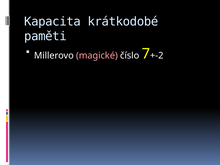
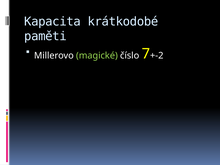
magické colour: pink -> light green
